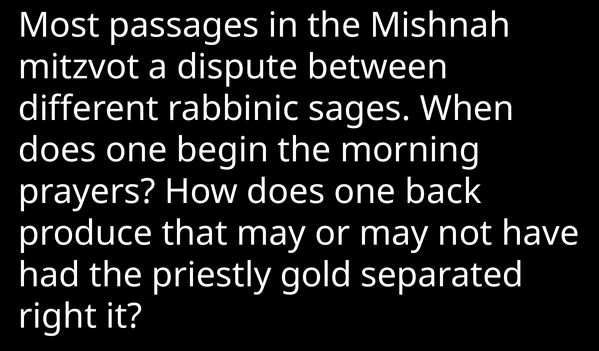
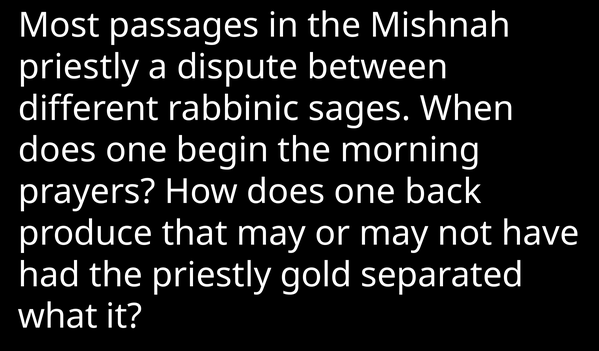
mitzvot at (79, 67): mitzvot -> priestly
right: right -> what
